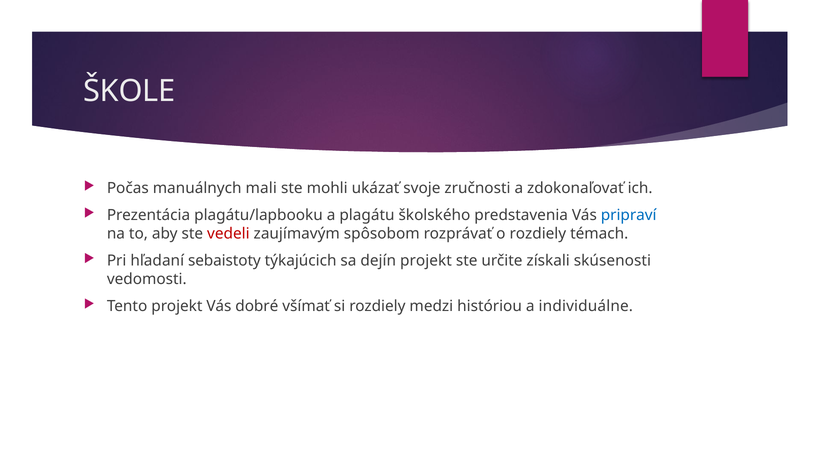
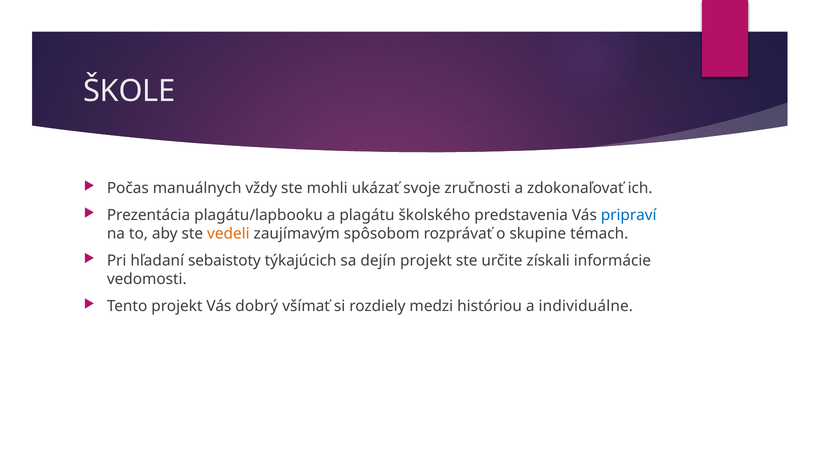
mali: mali -> vždy
vedeli colour: red -> orange
o rozdiely: rozdiely -> skupine
skúsenosti: skúsenosti -> informácie
dobré: dobré -> dobrý
